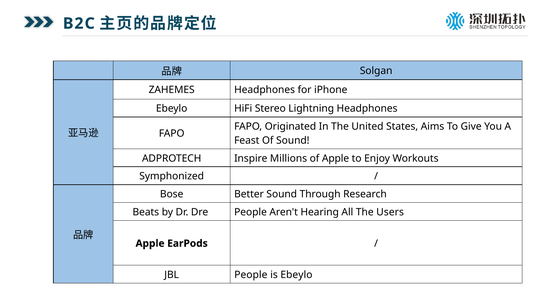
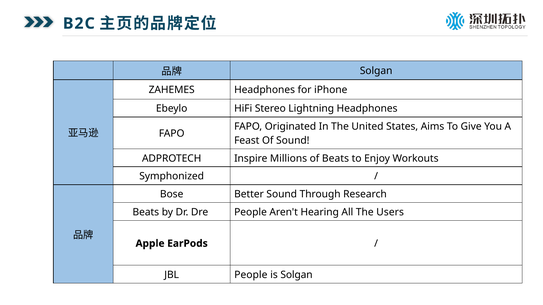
of Apple: Apple -> Beats
is Ebeylo: Ebeylo -> Solgan
